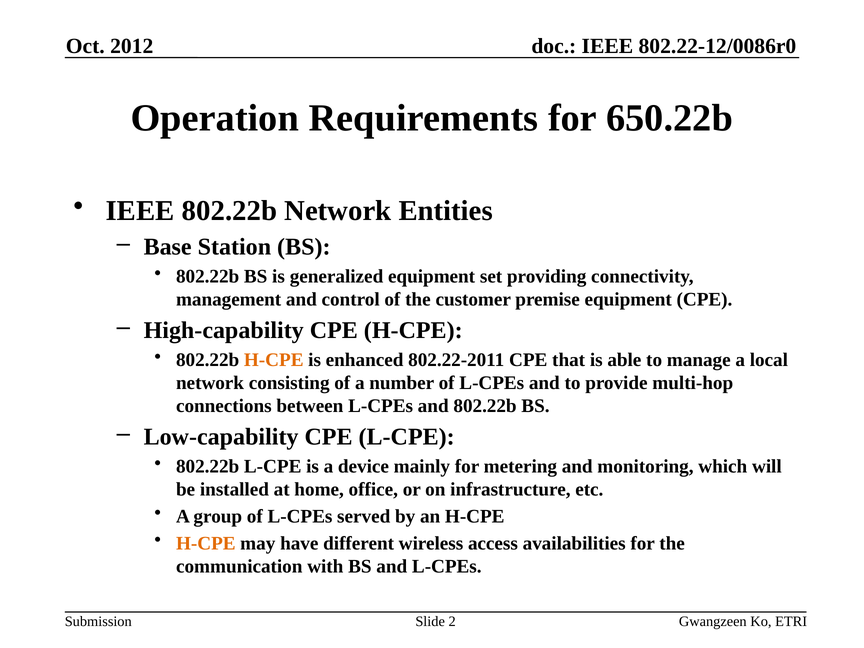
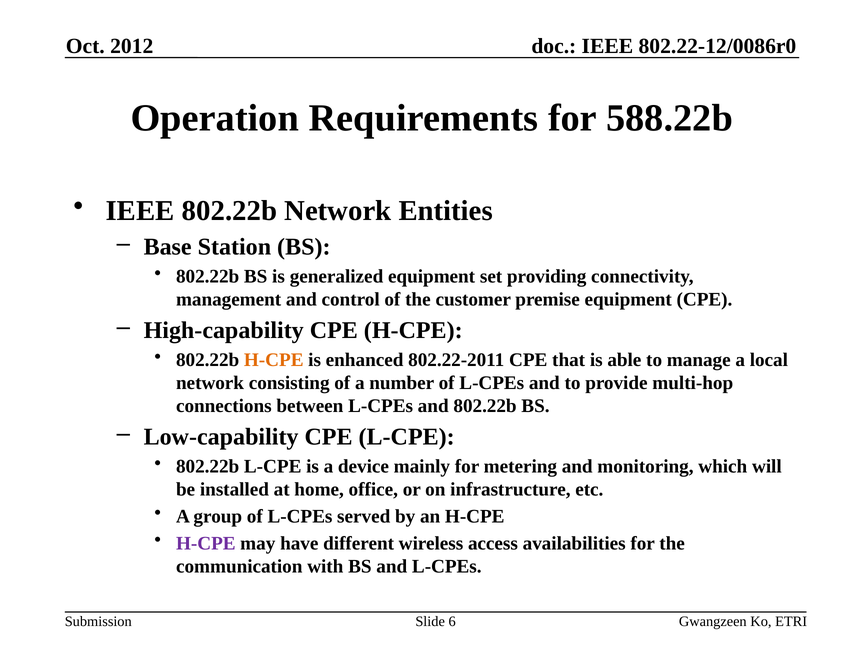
650.22b: 650.22b -> 588.22b
H-CPE at (206, 543) colour: orange -> purple
2: 2 -> 6
